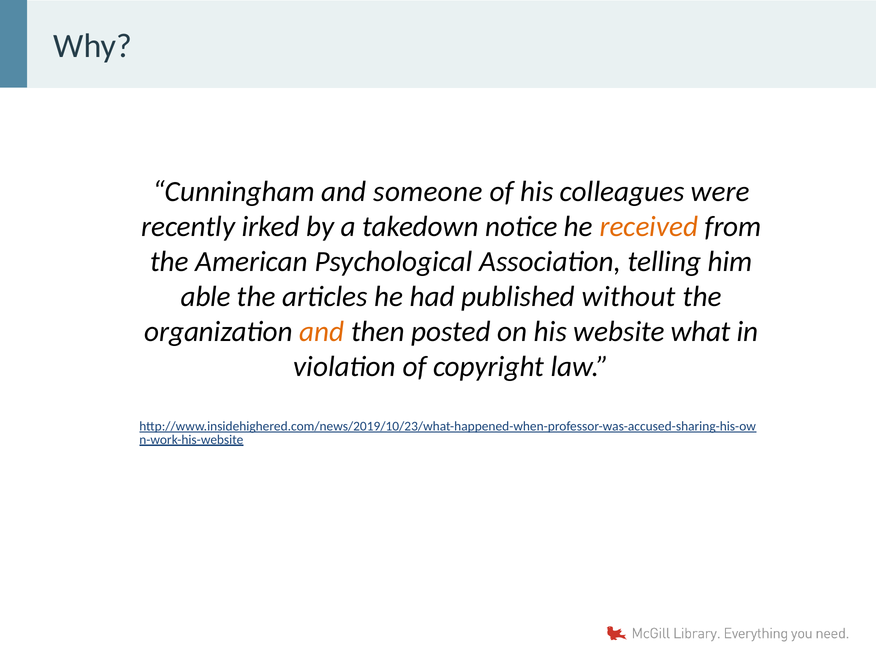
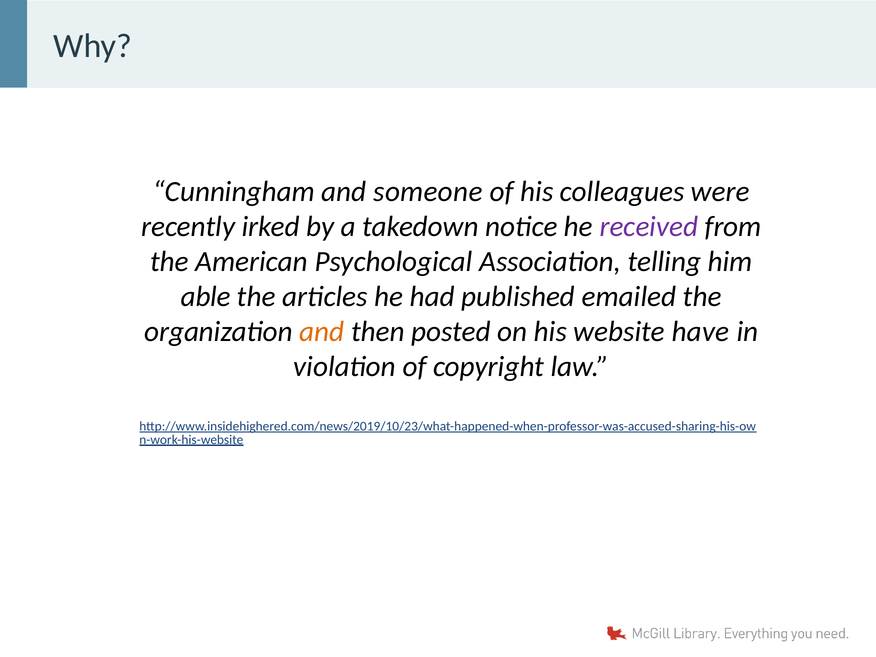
received colour: orange -> purple
without: without -> emailed
what: what -> have
